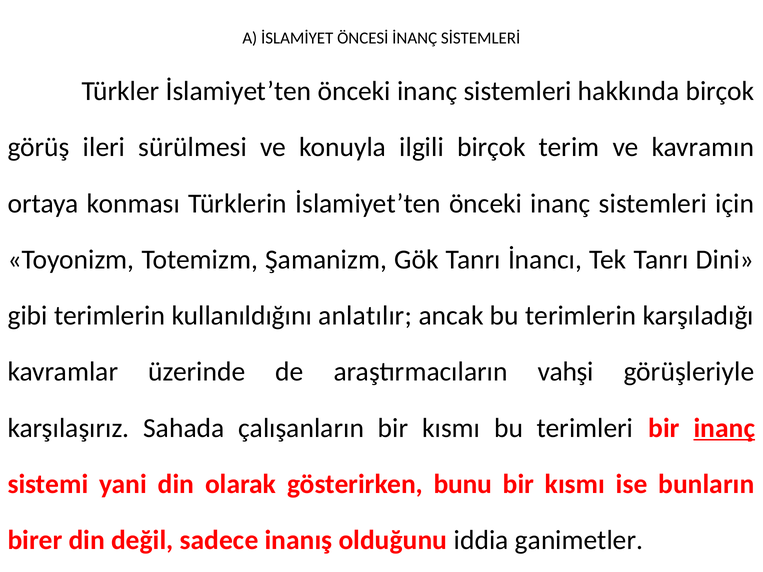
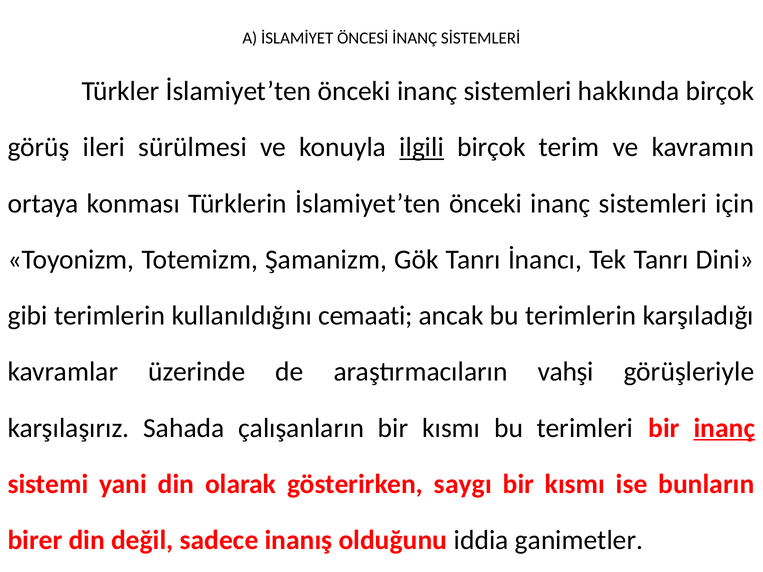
ilgili underline: none -> present
anlatılır: anlatılır -> cemaati
bunu: bunu -> saygı
